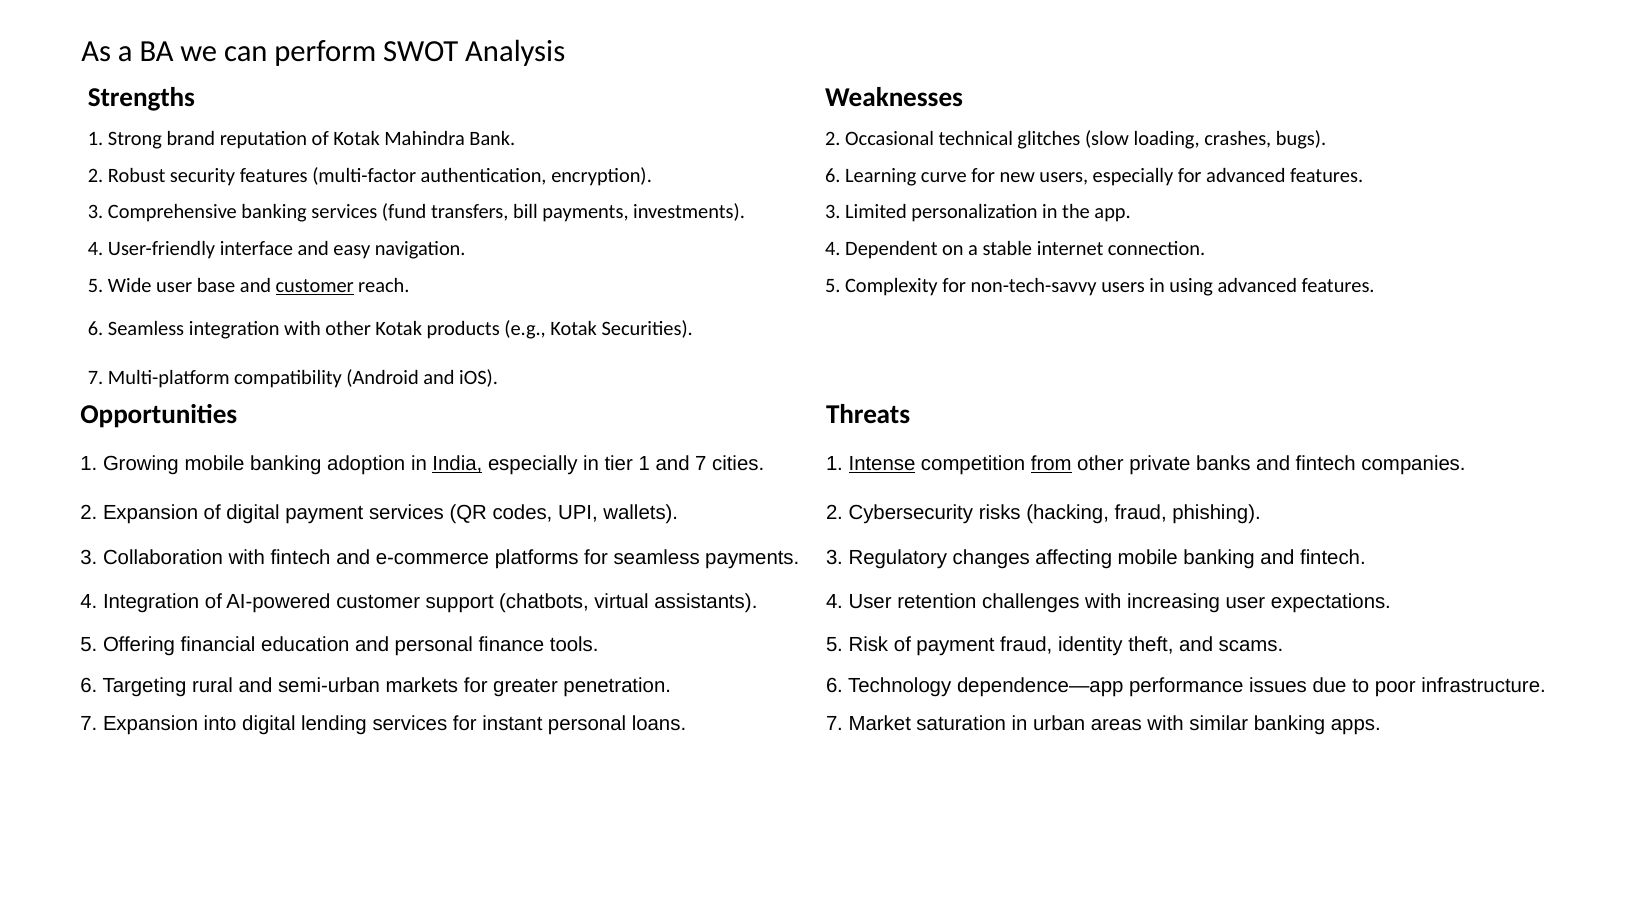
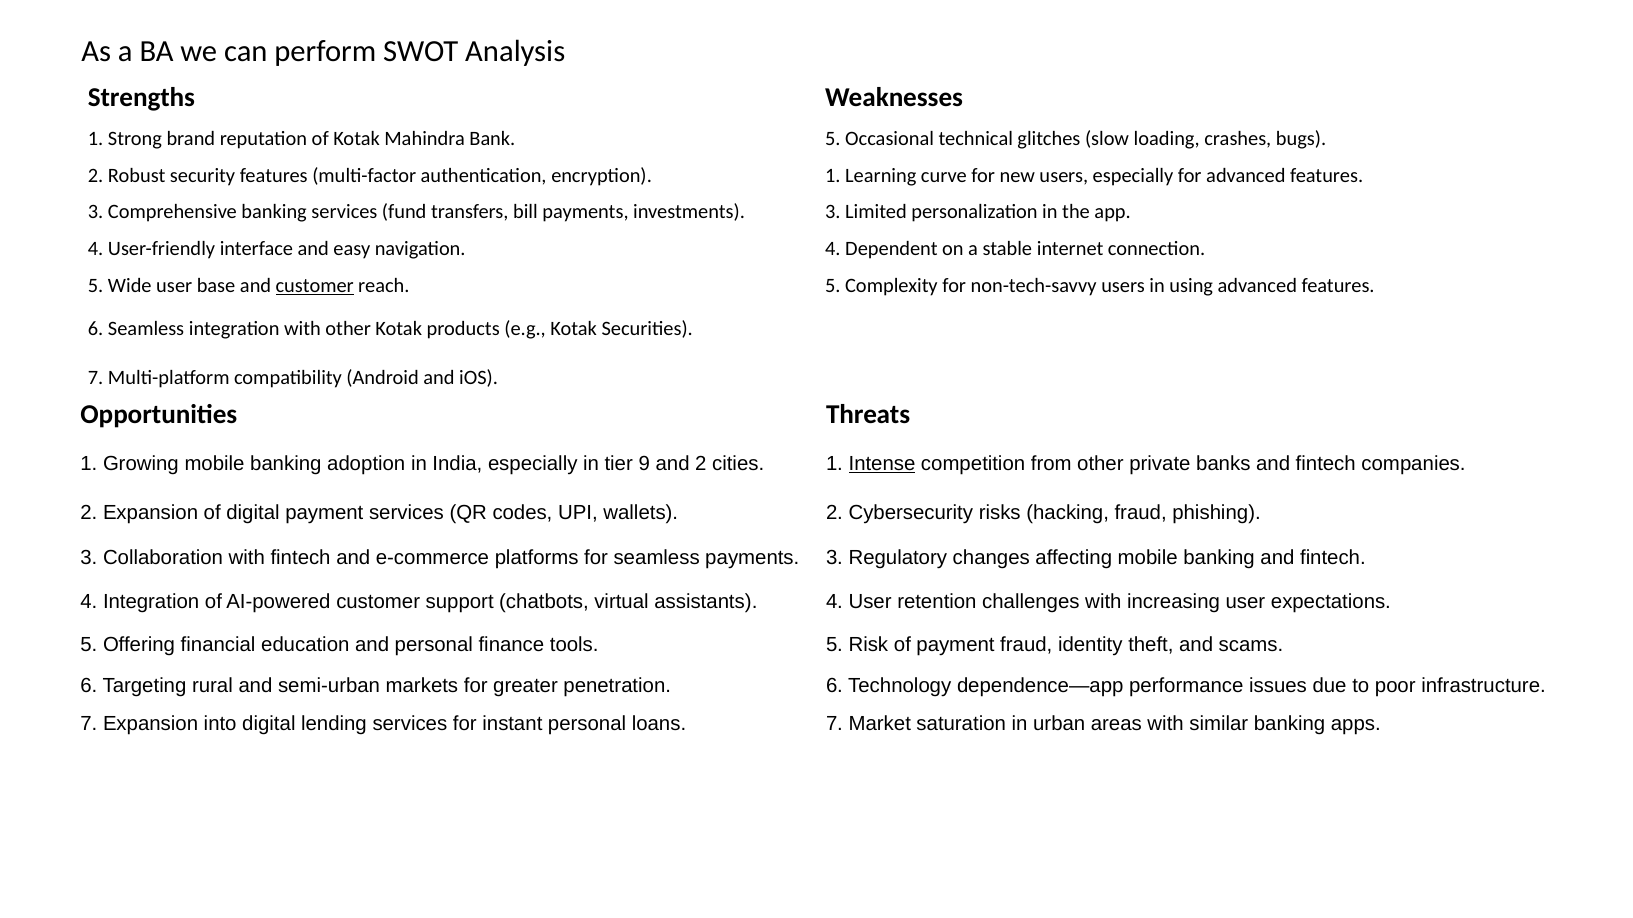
Bank 2: 2 -> 5
encryption 6: 6 -> 1
India underline: present -> none
tier 1: 1 -> 9
and 7: 7 -> 2
from underline: present -> none
